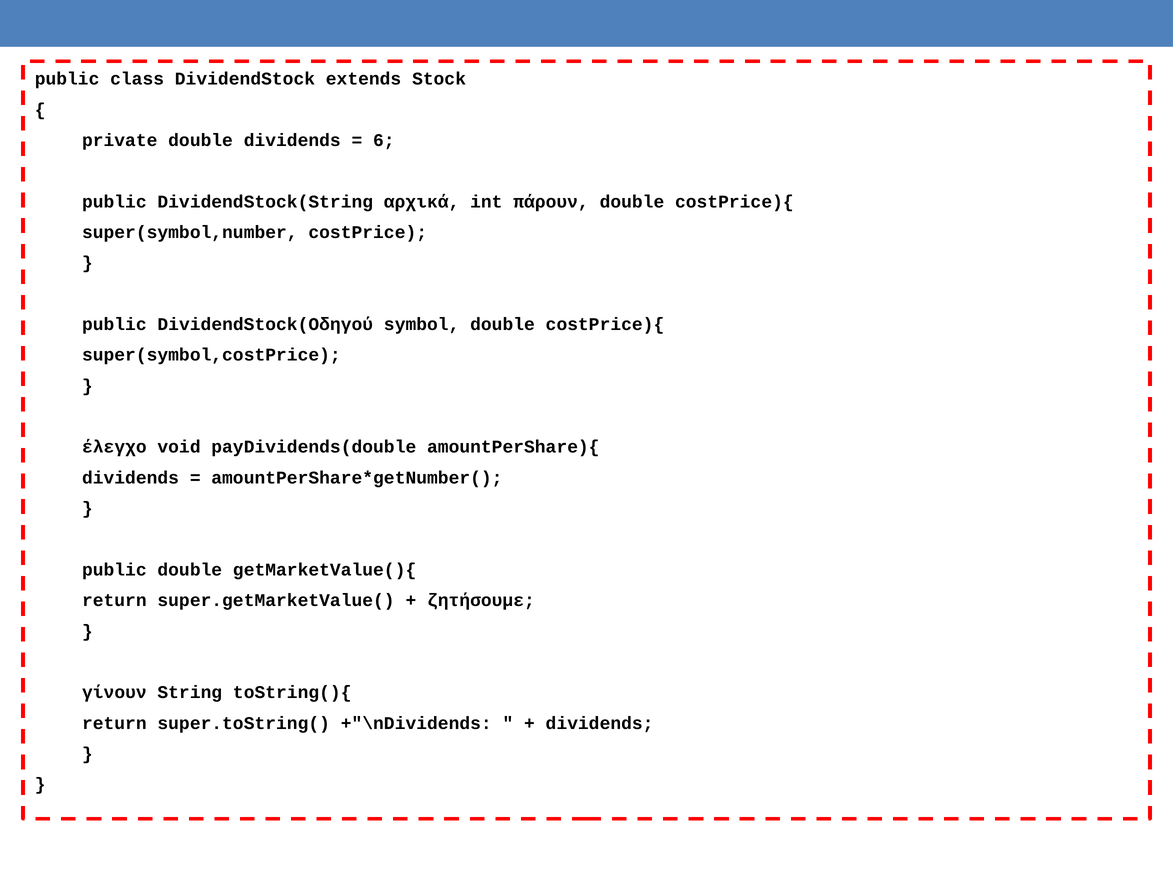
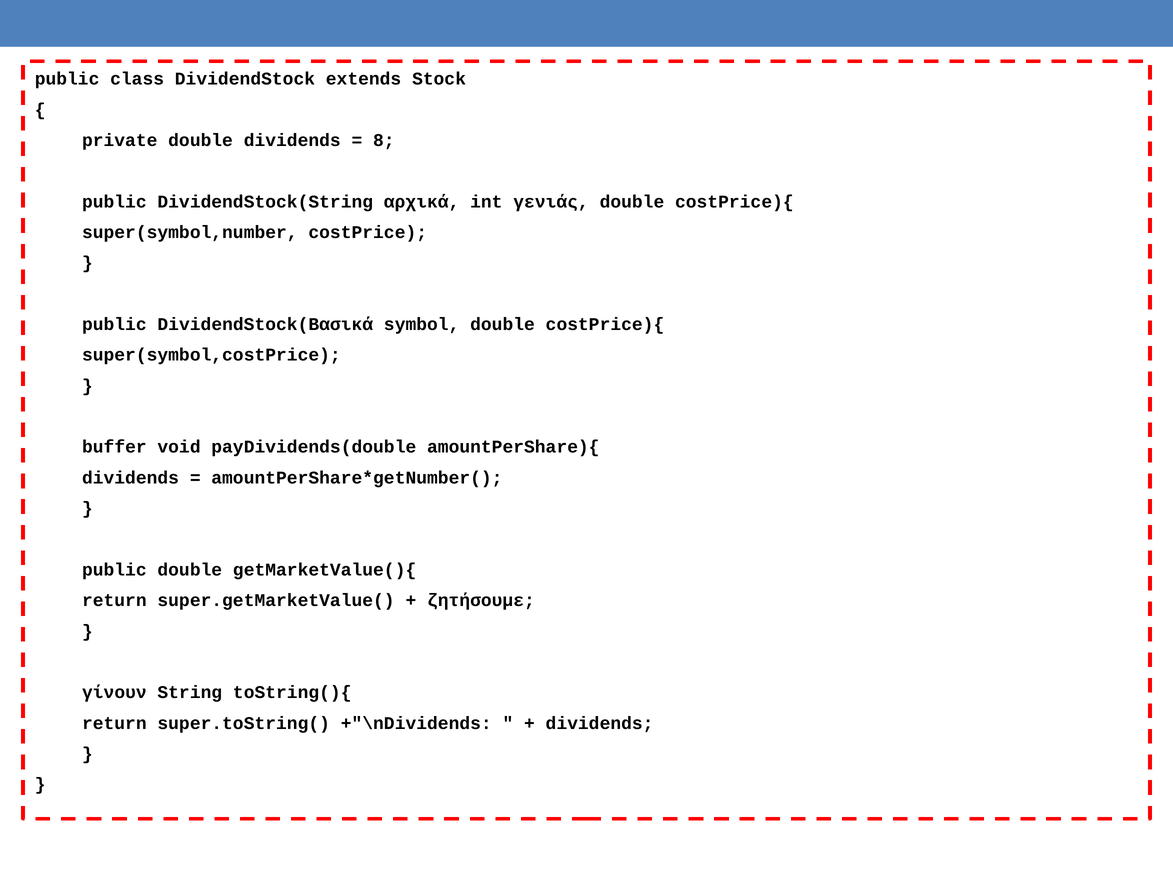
6: 6 -> 8
πάρουν: πάρουν -> γενιάς
DividendStock(Οδηγού: DividendStock(Οδηγού -> DividendStock(Βασικά
έλεγχο: έλεγχο -> buffer
